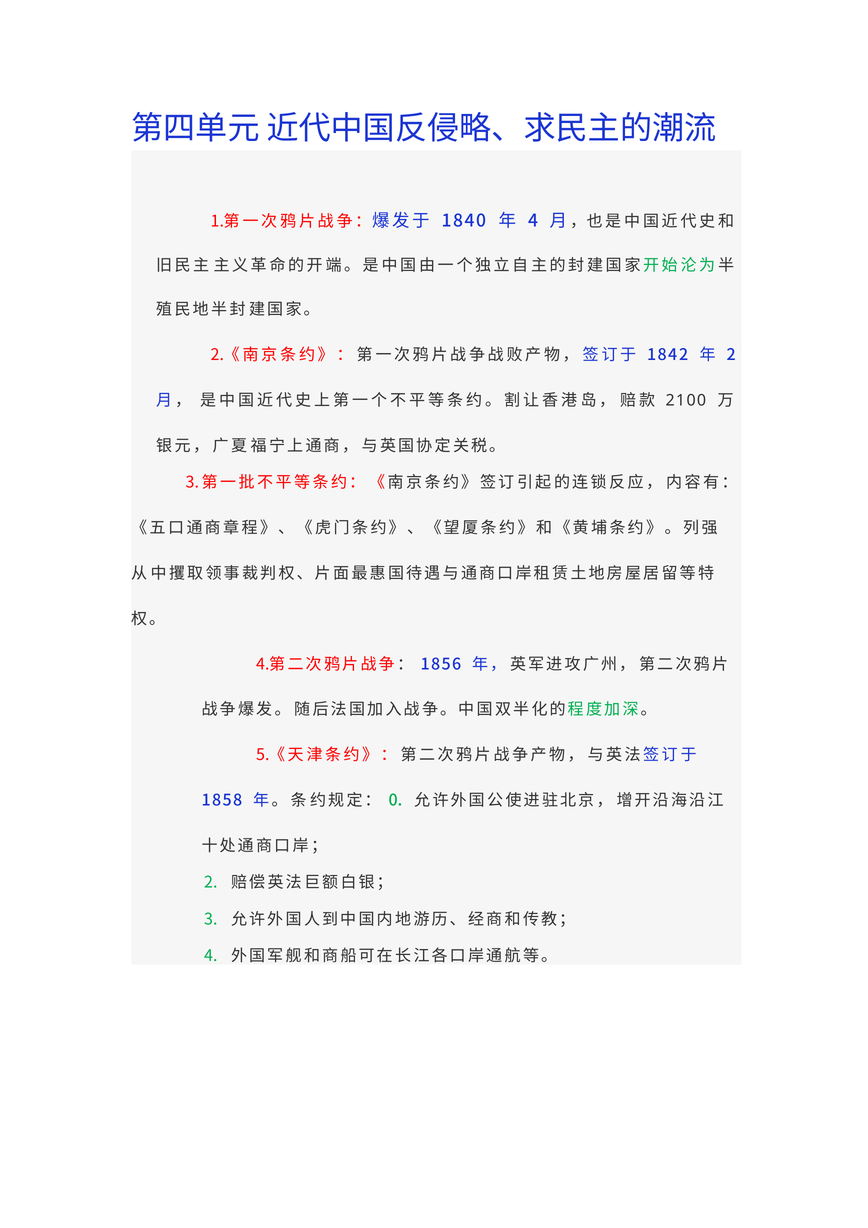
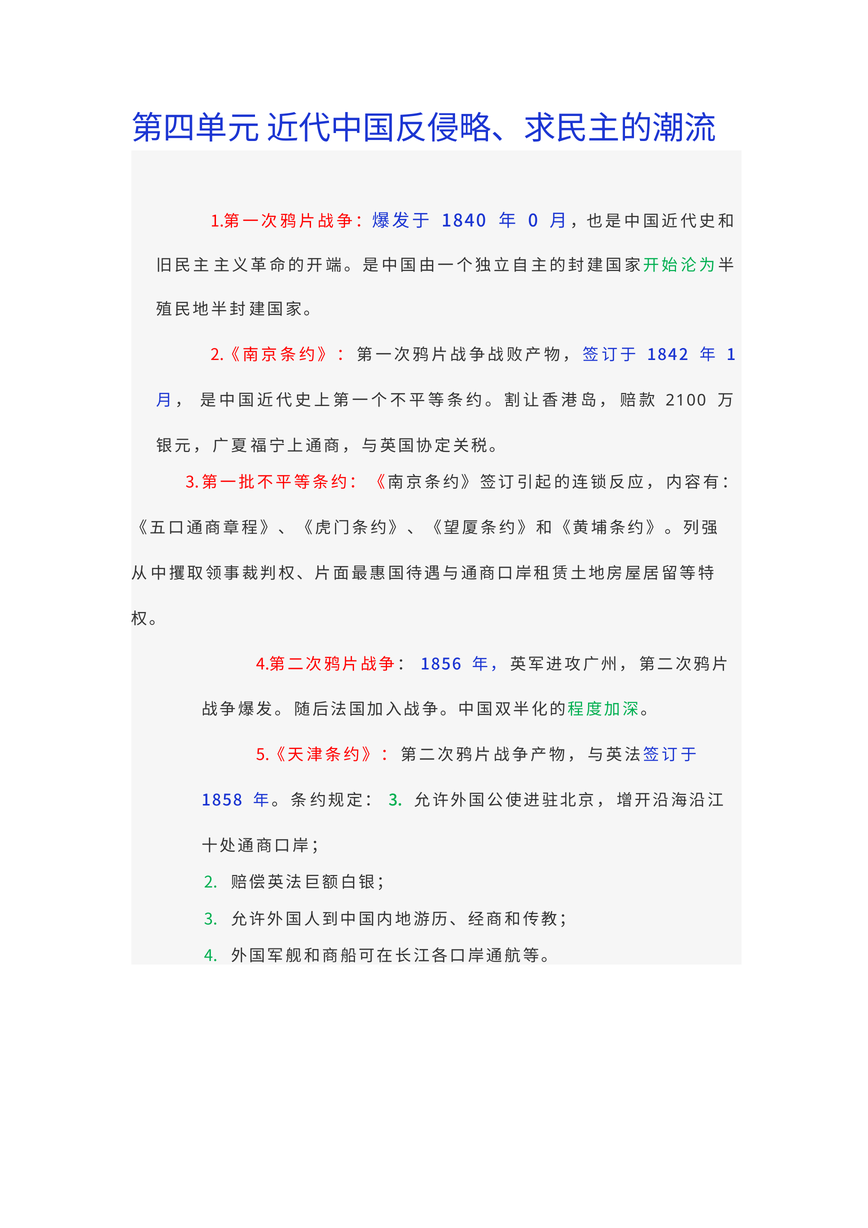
4 at (533, 221): 4 -> 0
2 at (731, 355): 2 -> 1
0 at (396, 801): 0 -> 3
